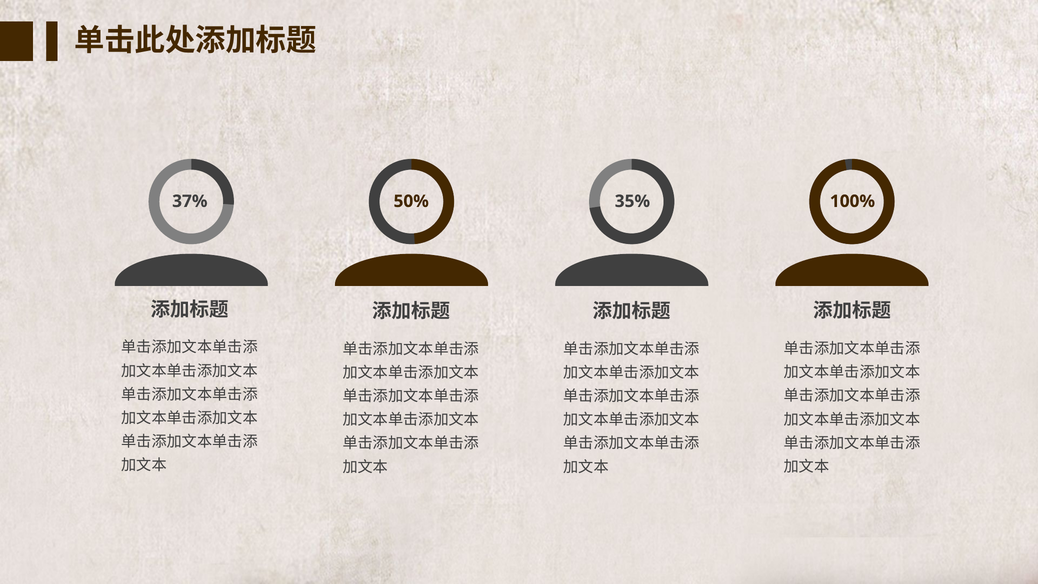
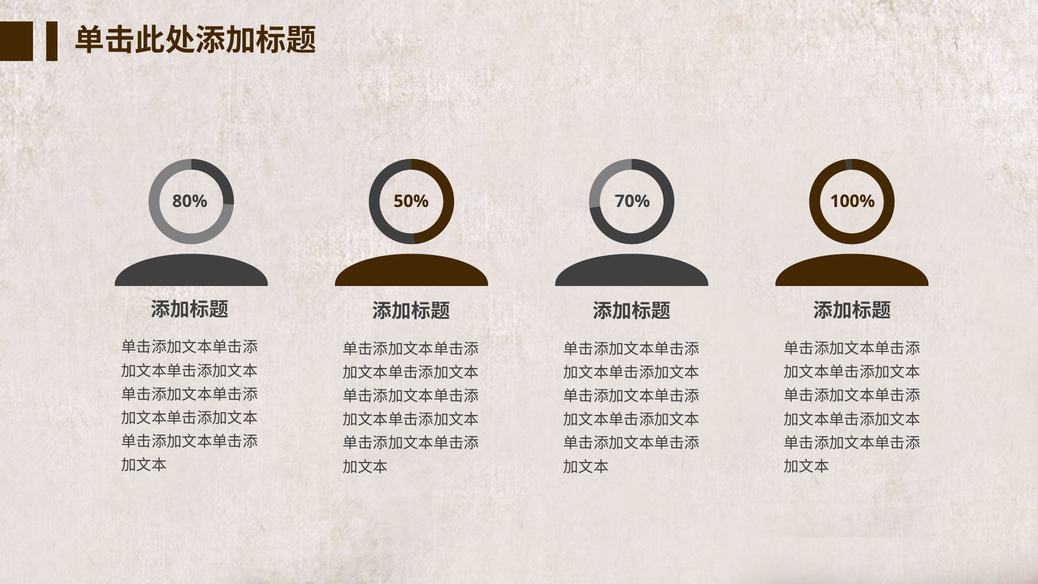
37%: 37% -> 80%
35%: 35% -> 70%
